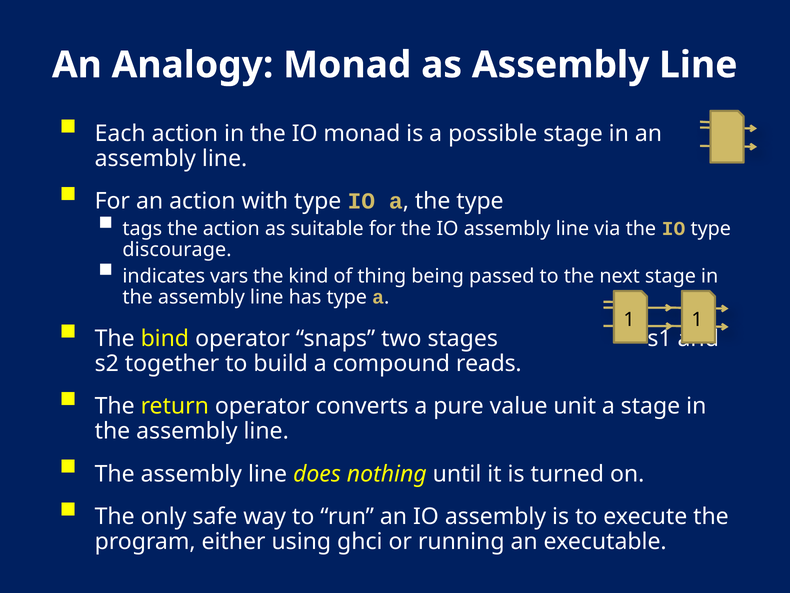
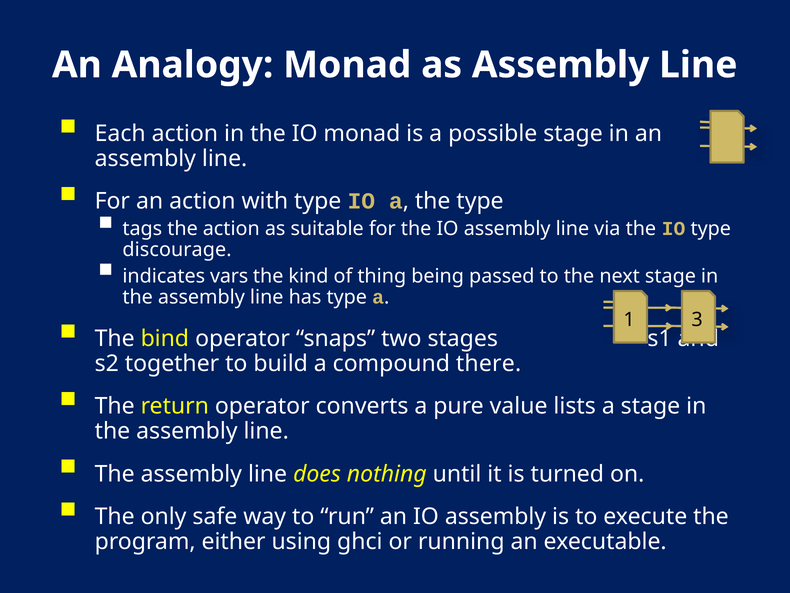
1 1: 1 -> 3
reads: reads -> there
unit: unit -> lists
